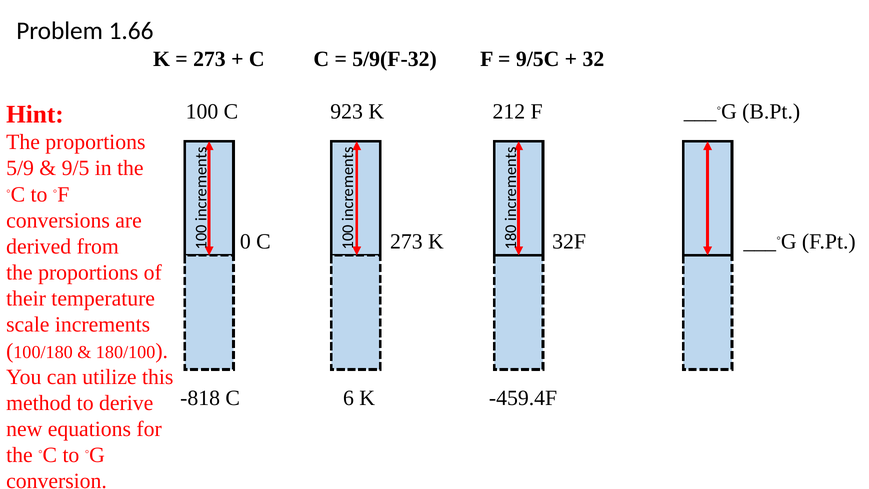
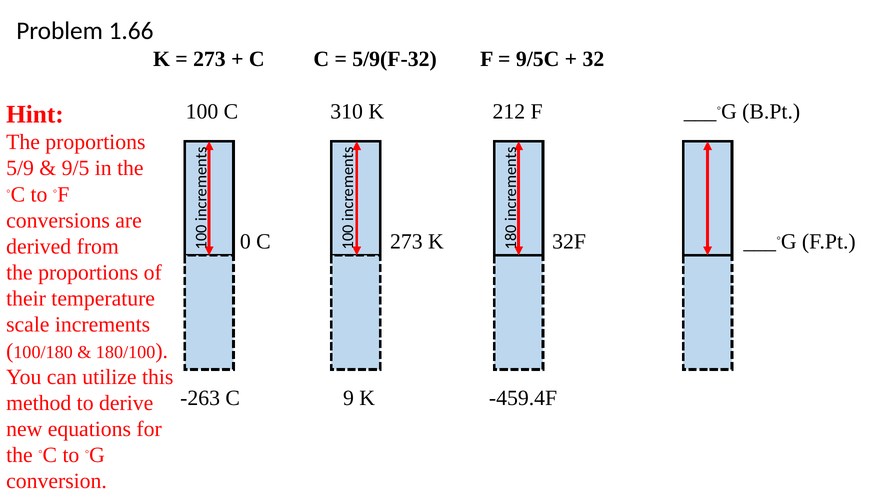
923: 923 -> 310
-818: -818 -> -263
6: 6 -> 9
